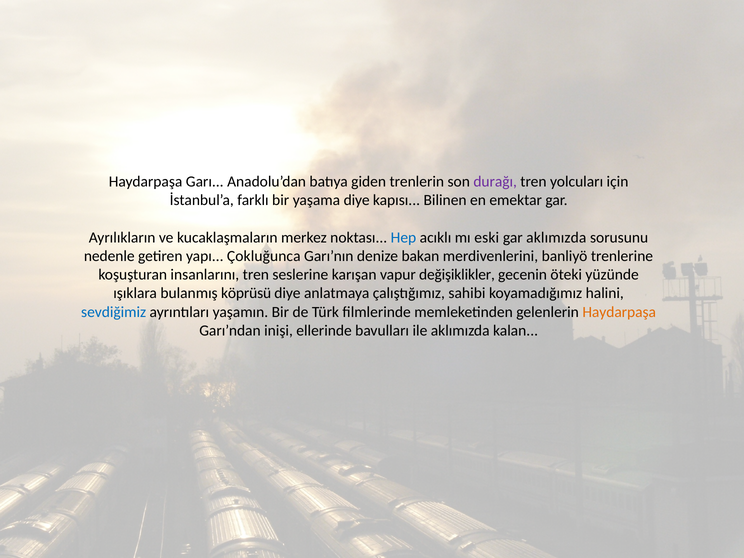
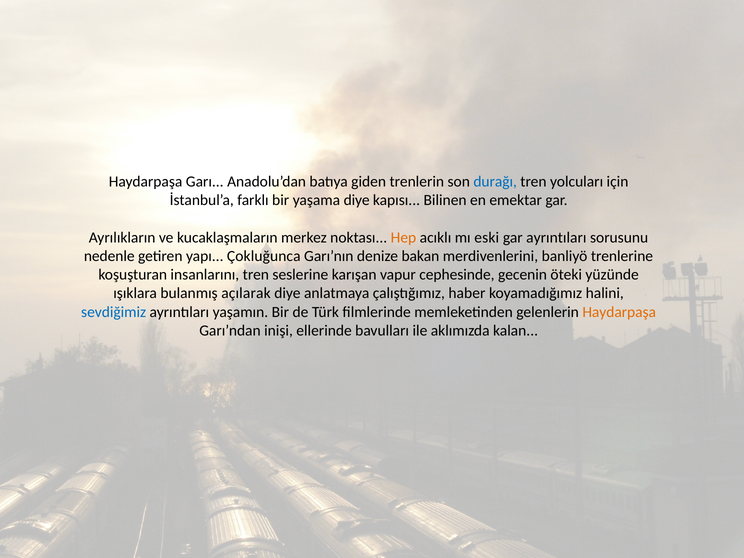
durağı colour: purple -> blue
Hep colour: blue -> orange
gar aklımızda: aklımızda -> ayrıntıları
değişiklikler: değişiklikler -> cephesinde
köprüsü: köprüsü -> açılarak
sahibi: sahibi -> haber
